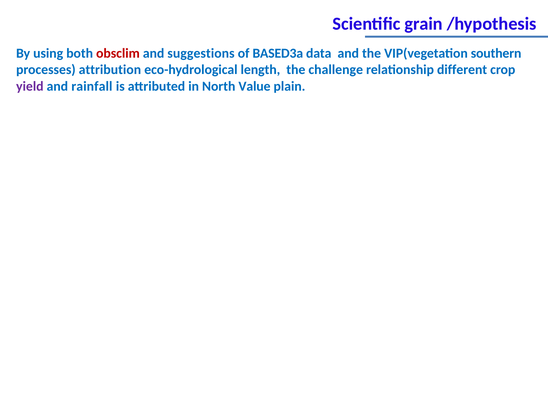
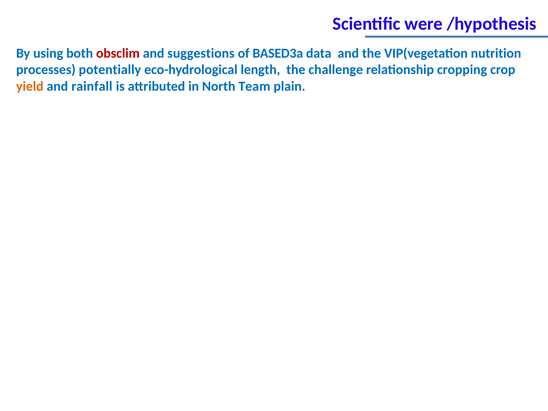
grain: grain -> were
southern: southern -> nutrition
attribution: attribution -> potentially
different: different -> cropping
yield colour: purple -> orange
Value: Value -> Team
